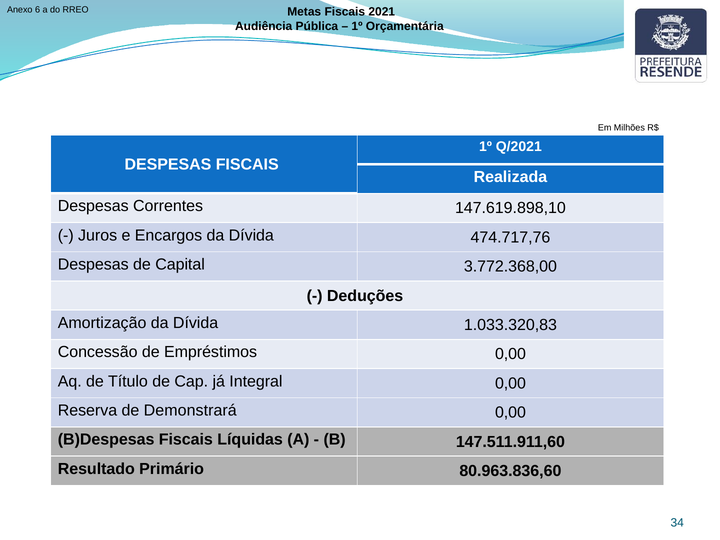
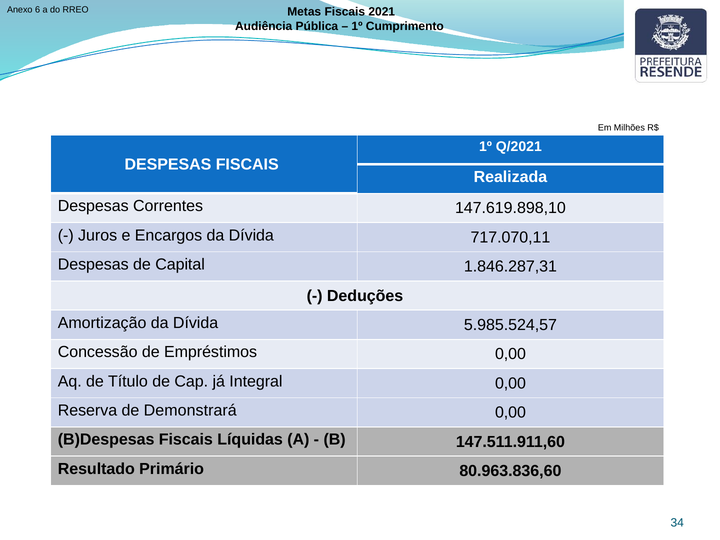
Orçamentária: Orçamentária -> Cumprimento
474.717,76: 474.717,76 -> 717.070,11
3.772.368,00: 3.772.368,00 -> 1.846.287,31
1.033.320,83: 1.033.320,83 -> 5.985.524,57
